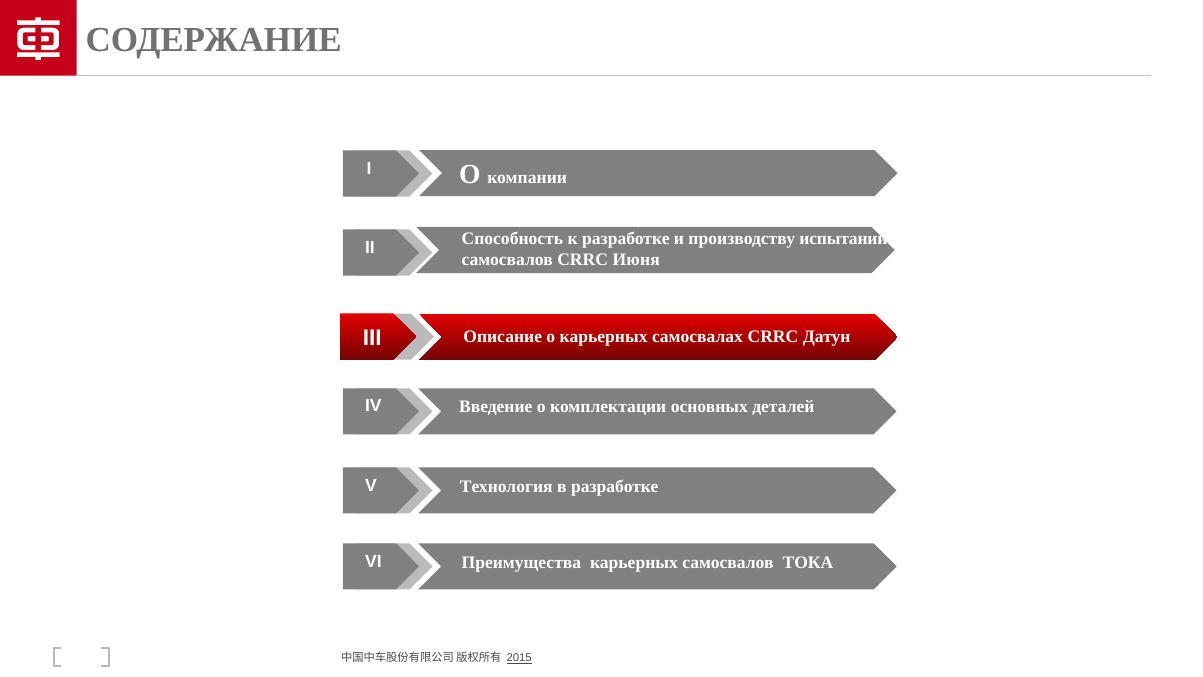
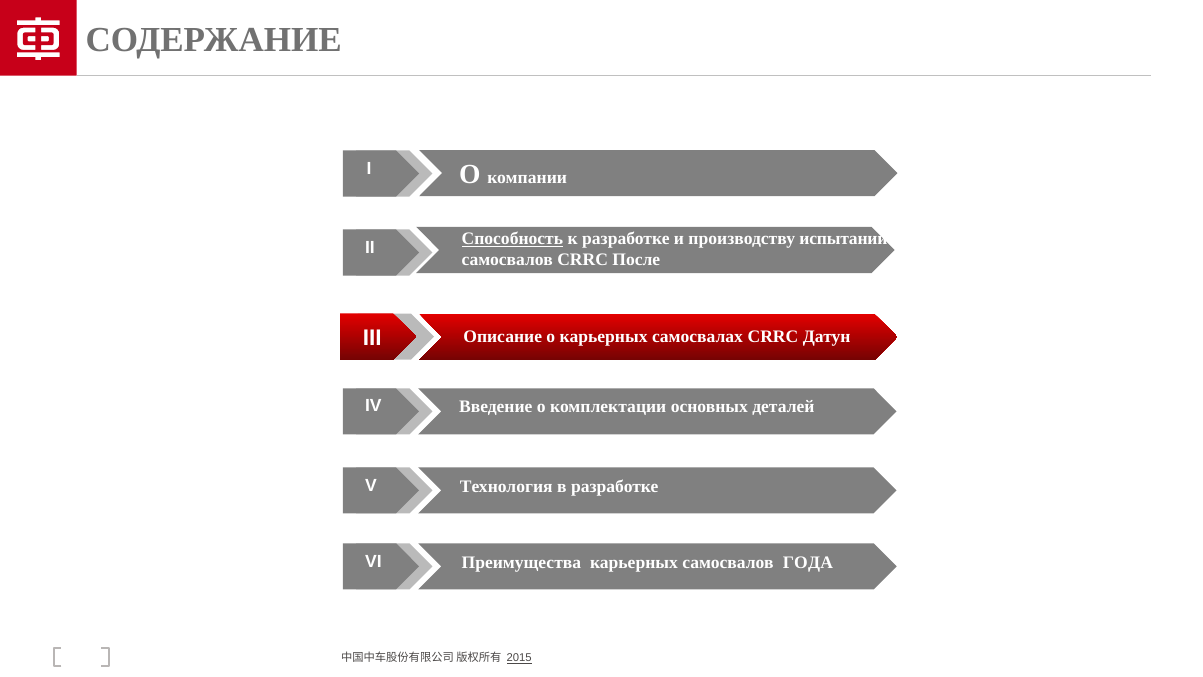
Способность underline: none -> present
Июня: Июня -> После
ТОКА: ТОКА -> ГОДА
